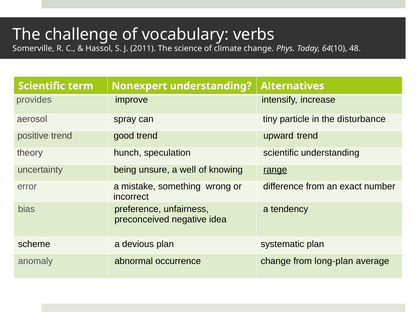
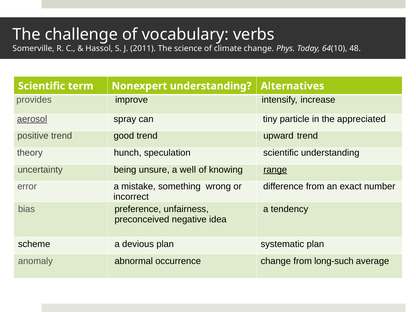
aerosol underline: none -> present
disturbance: disturbance -> appreciated
long-plan: long-plan -> long-such
